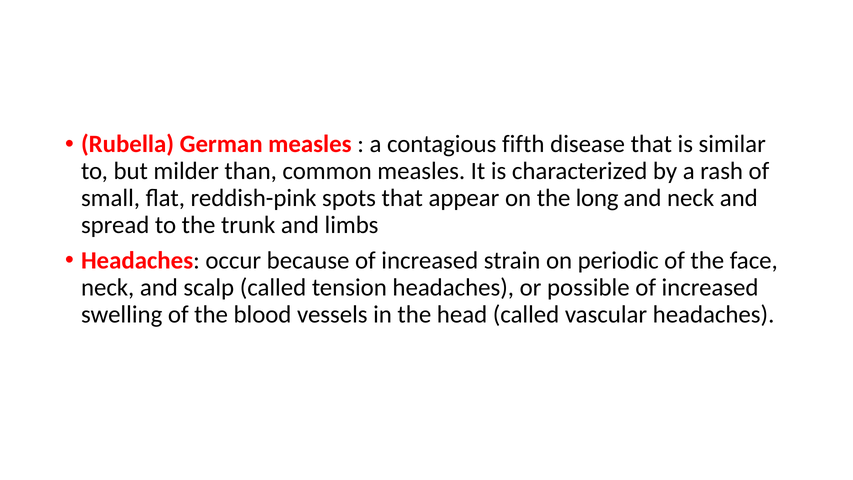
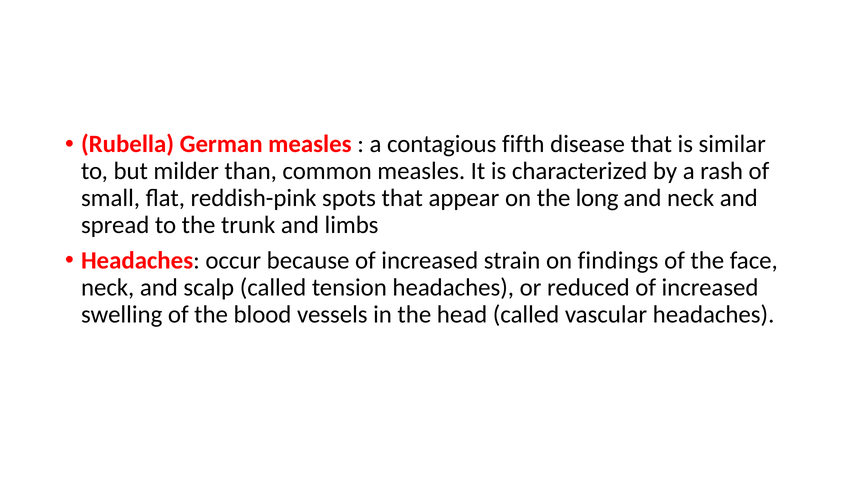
periodic: periodic -> findings
possible: possible -> reduced
